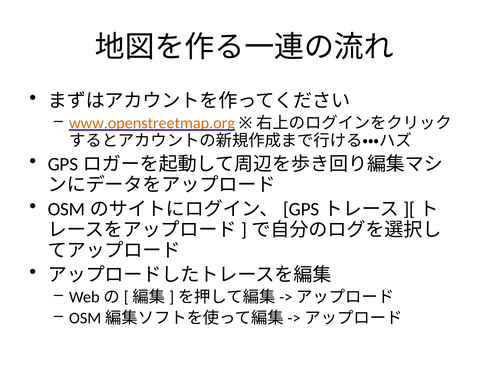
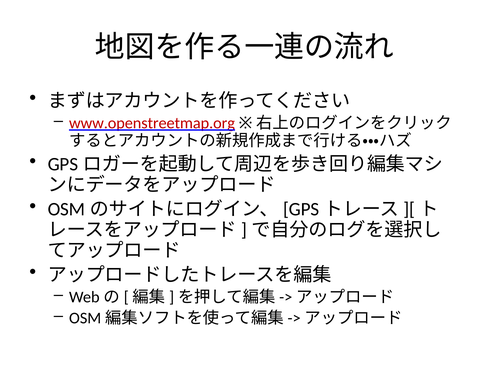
www.openstreetmap.org colour: orange -> red
